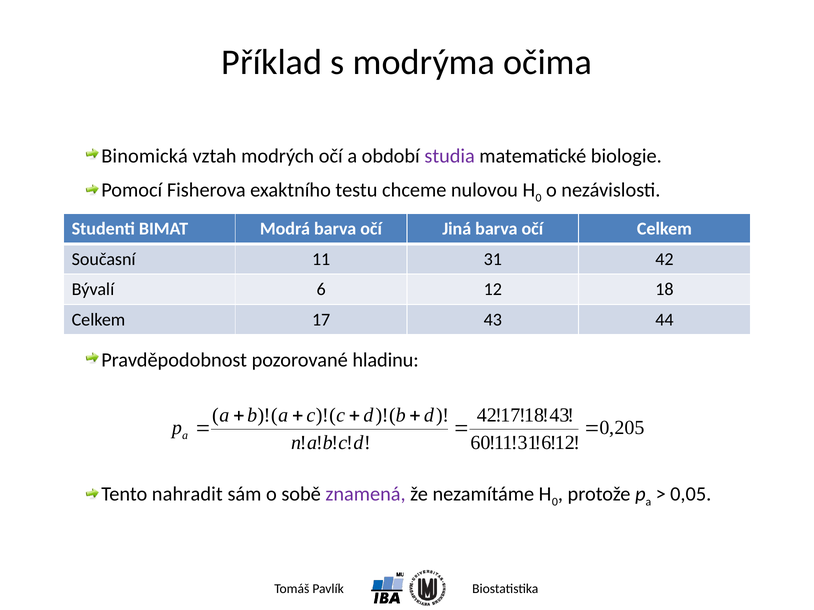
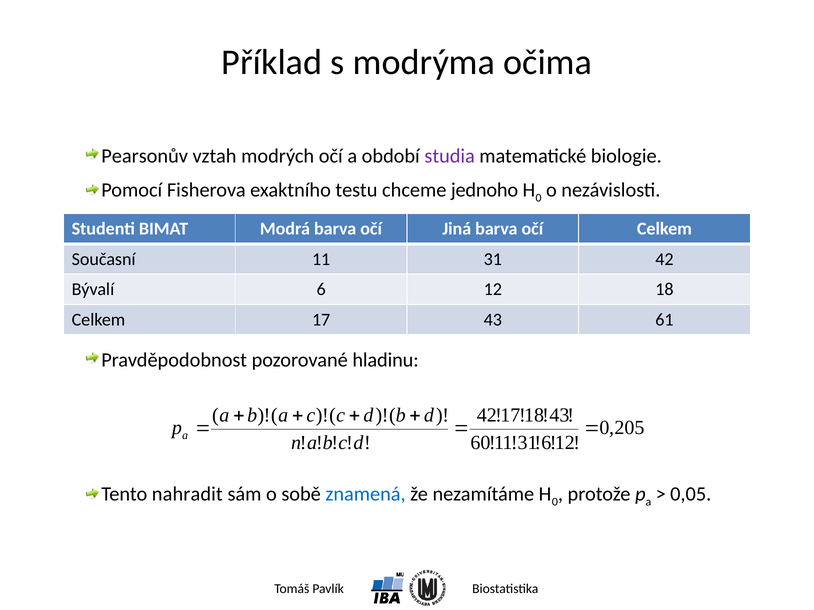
Binomická: Binomická -> Pearsonův
nulovou: nulovou -> jednoho
44: 44 -> 61
znamená colour: purple -> blue
